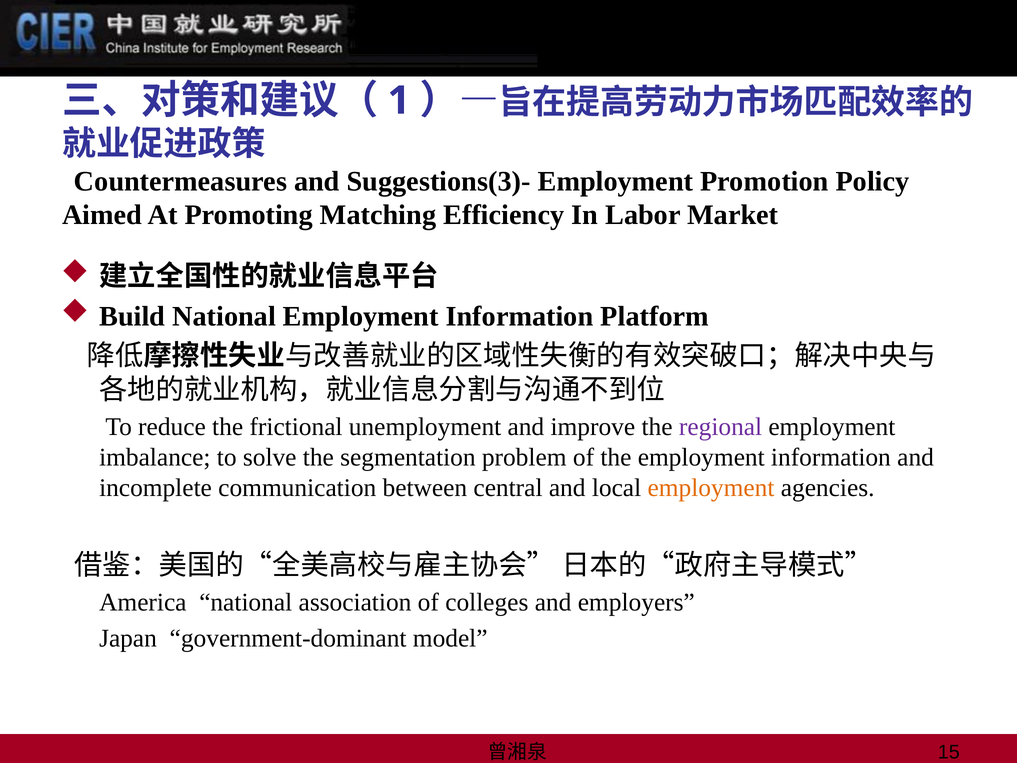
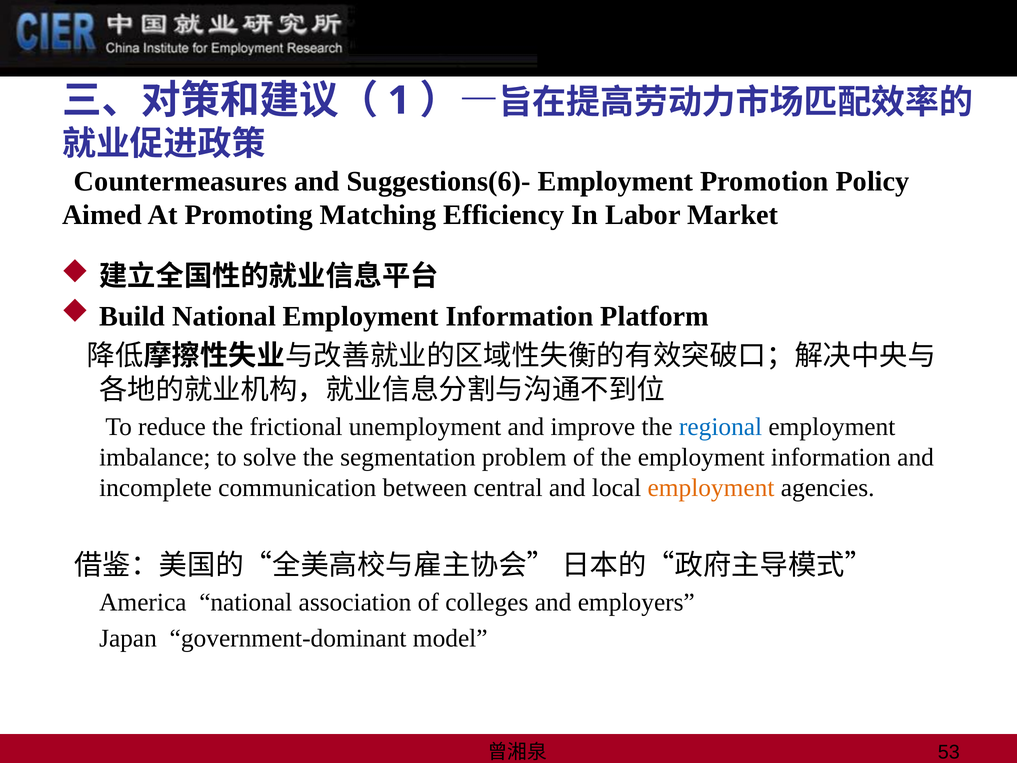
Suggestions(3)-: Suggestions(3)- -> Suggestions(6)-
regional colour: purple -> blue
15: 15 -> 53
